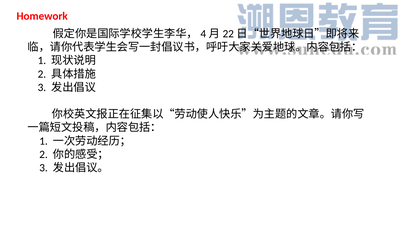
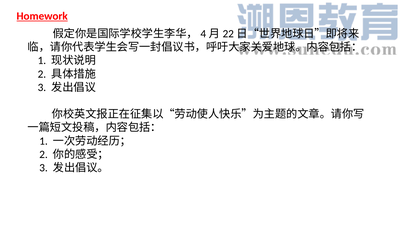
Homework underline: none -> present
